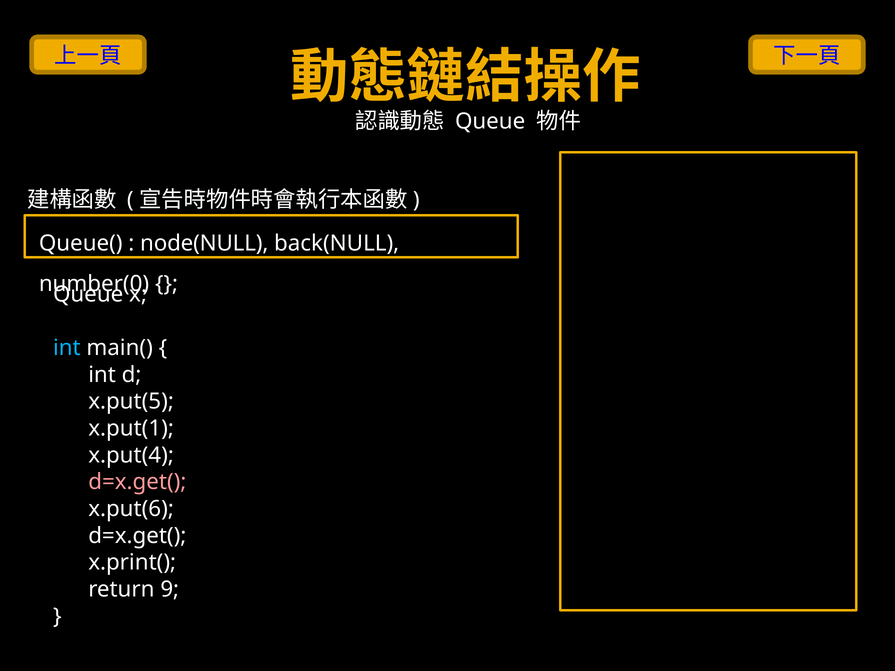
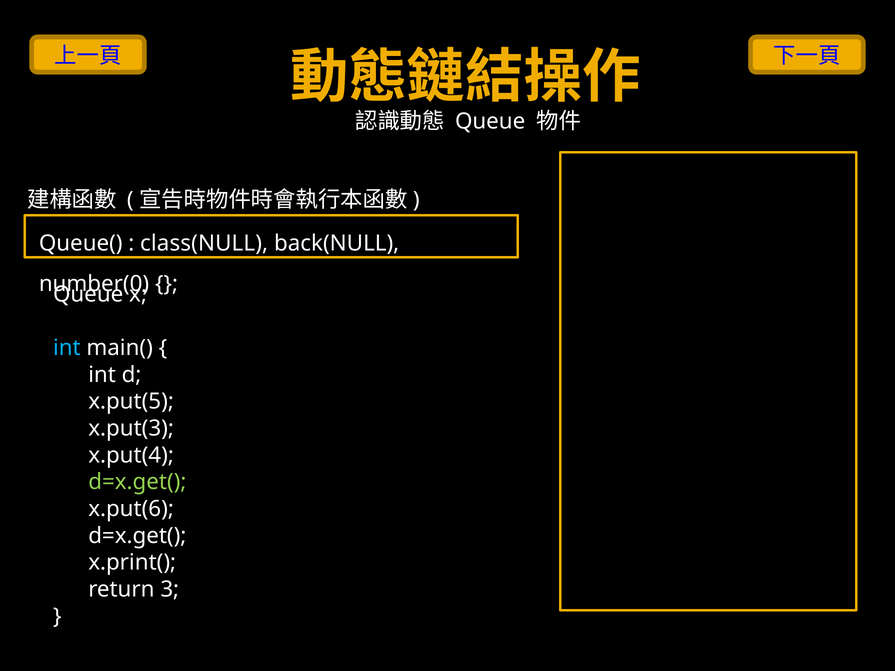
node(NULL: node(NULL -> class(NULL
x.put(1: x.put(1 -> x.put(3
d=x.get( at (137, 482) colour: pink -> light green
9: 9 -> 3
